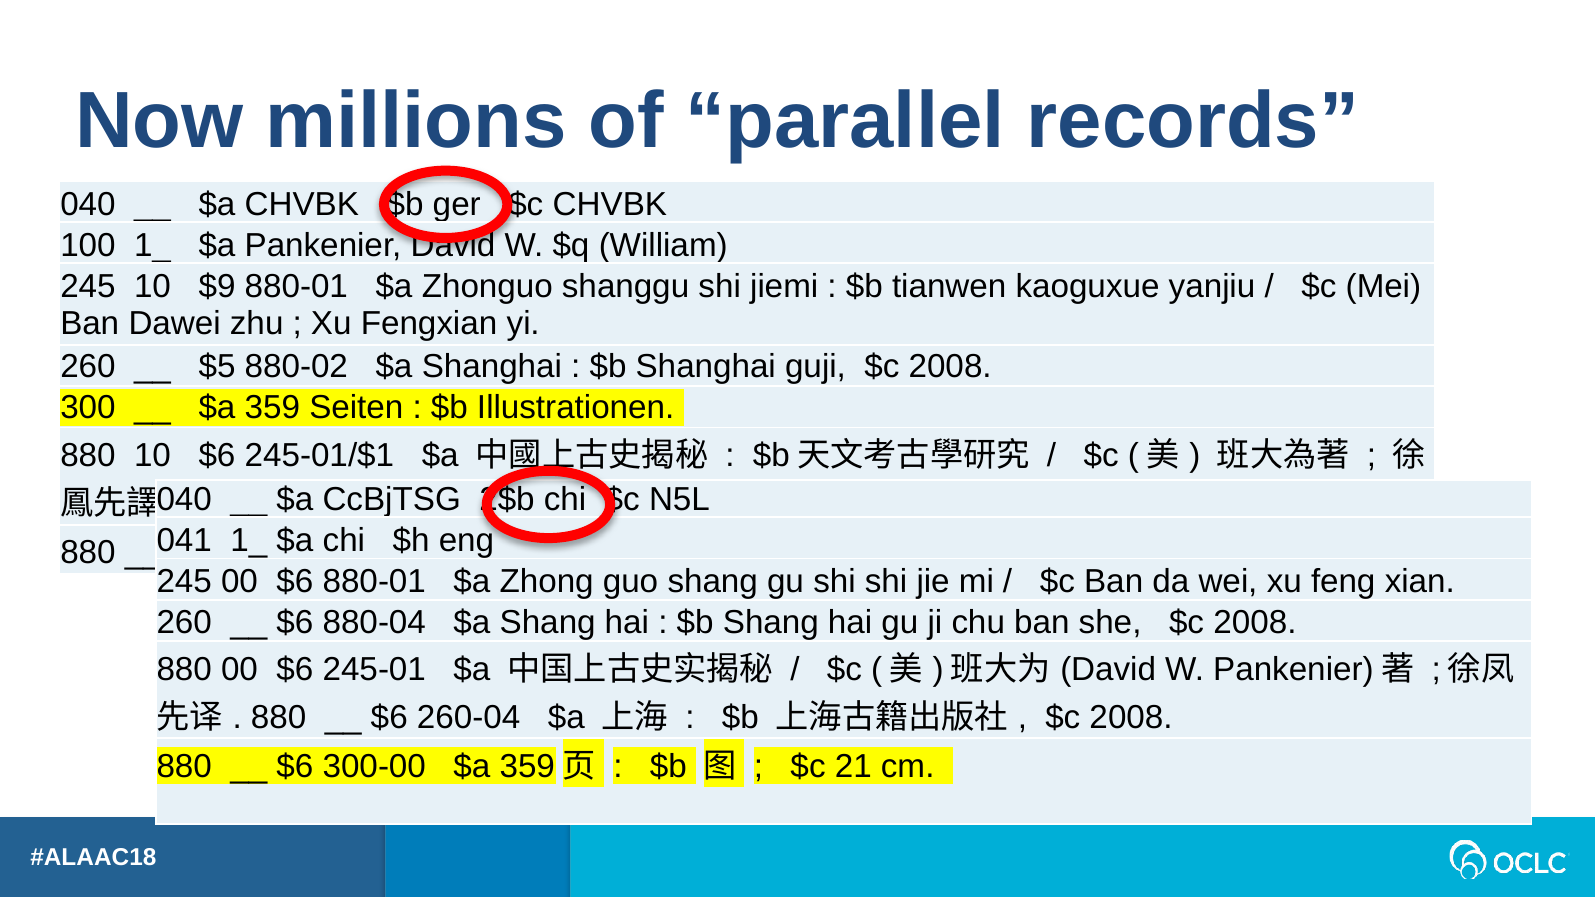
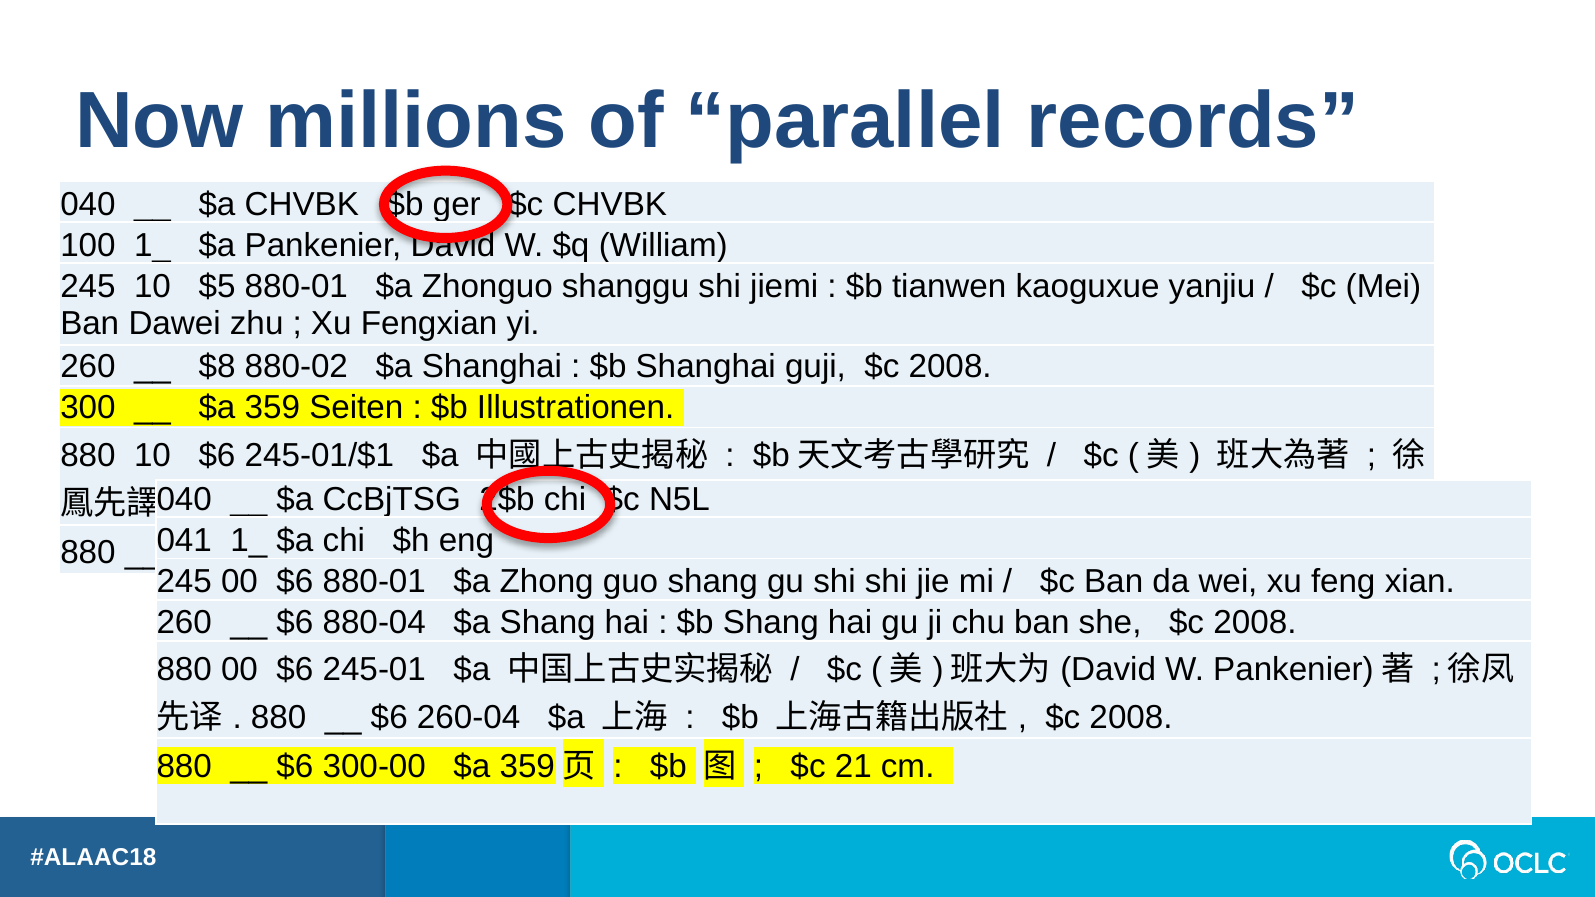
$9: $9 -> $5
$5: $5 -> $8
